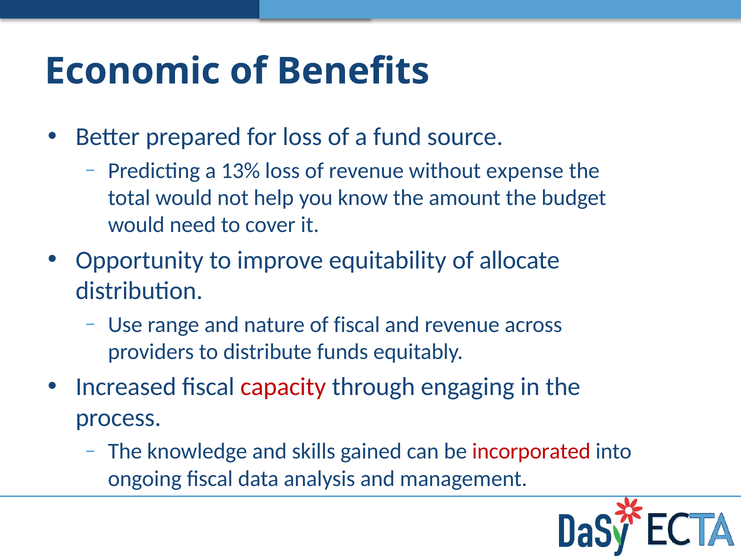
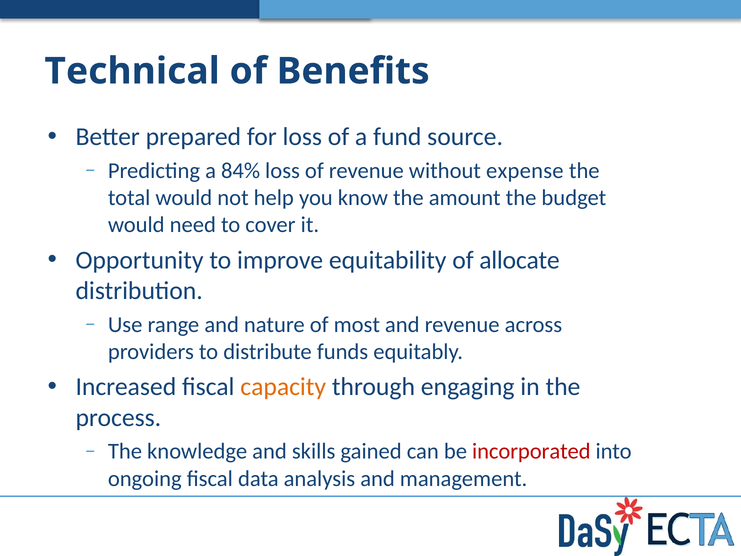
Economic: Economic -> Technical
13%: 13% -> 84%
of fiscal: fiscal -> most
capacity colour: red -> orange
